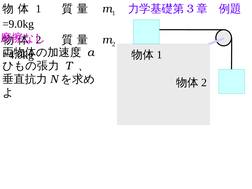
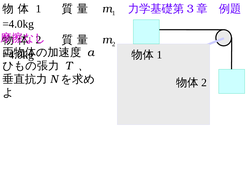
=9.0kg at (18, 24): =9.0kg -> =4.0kg
